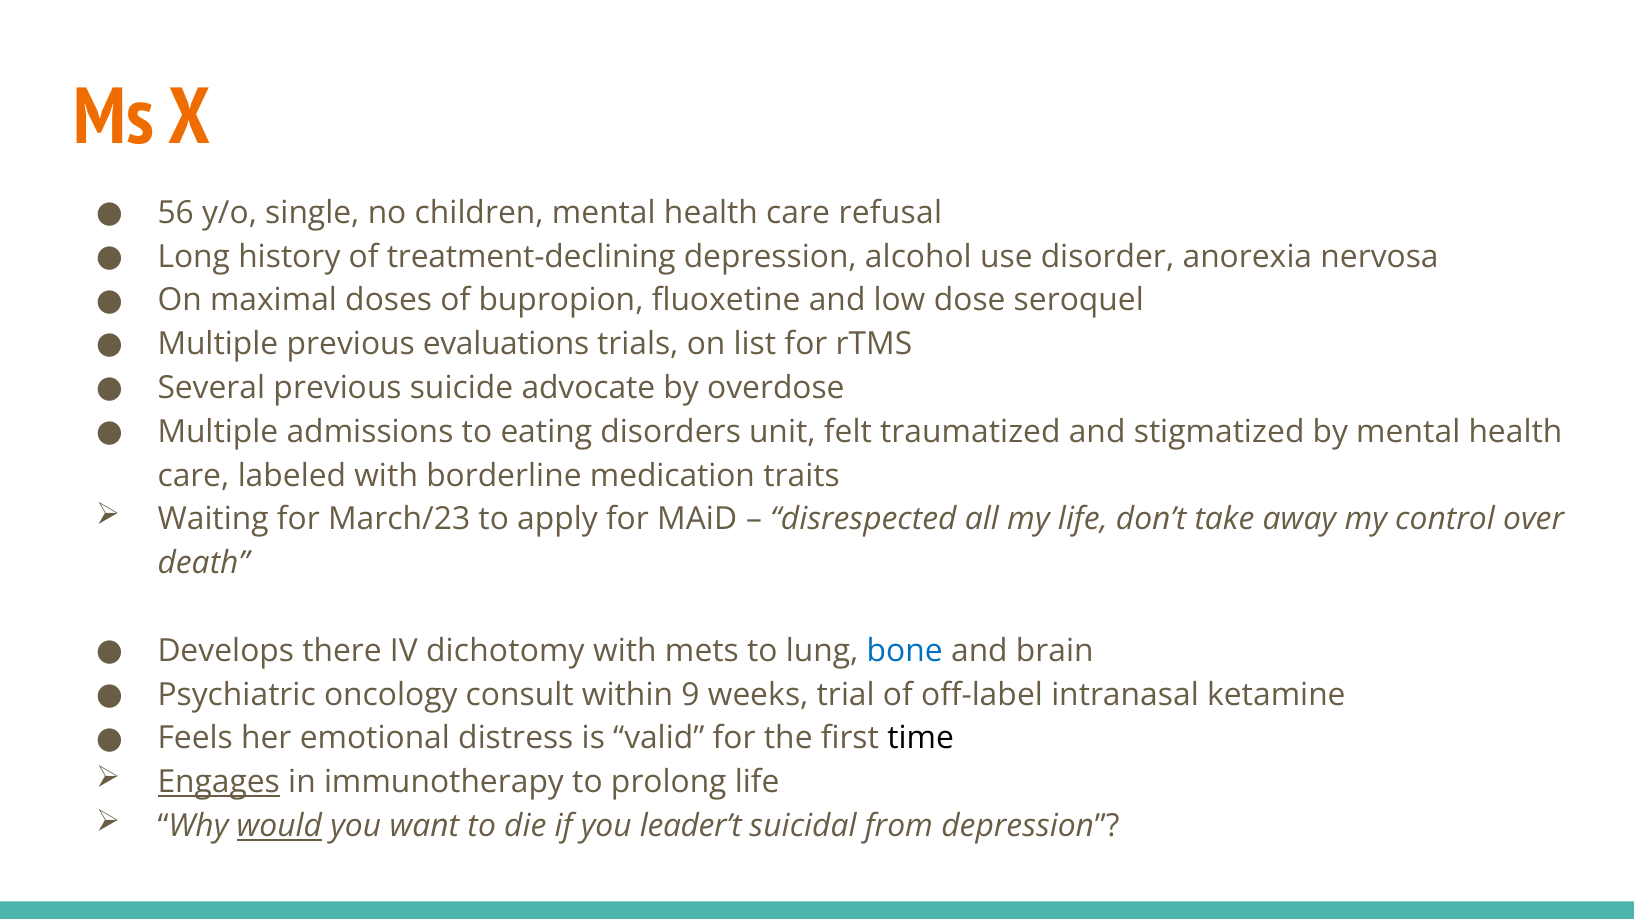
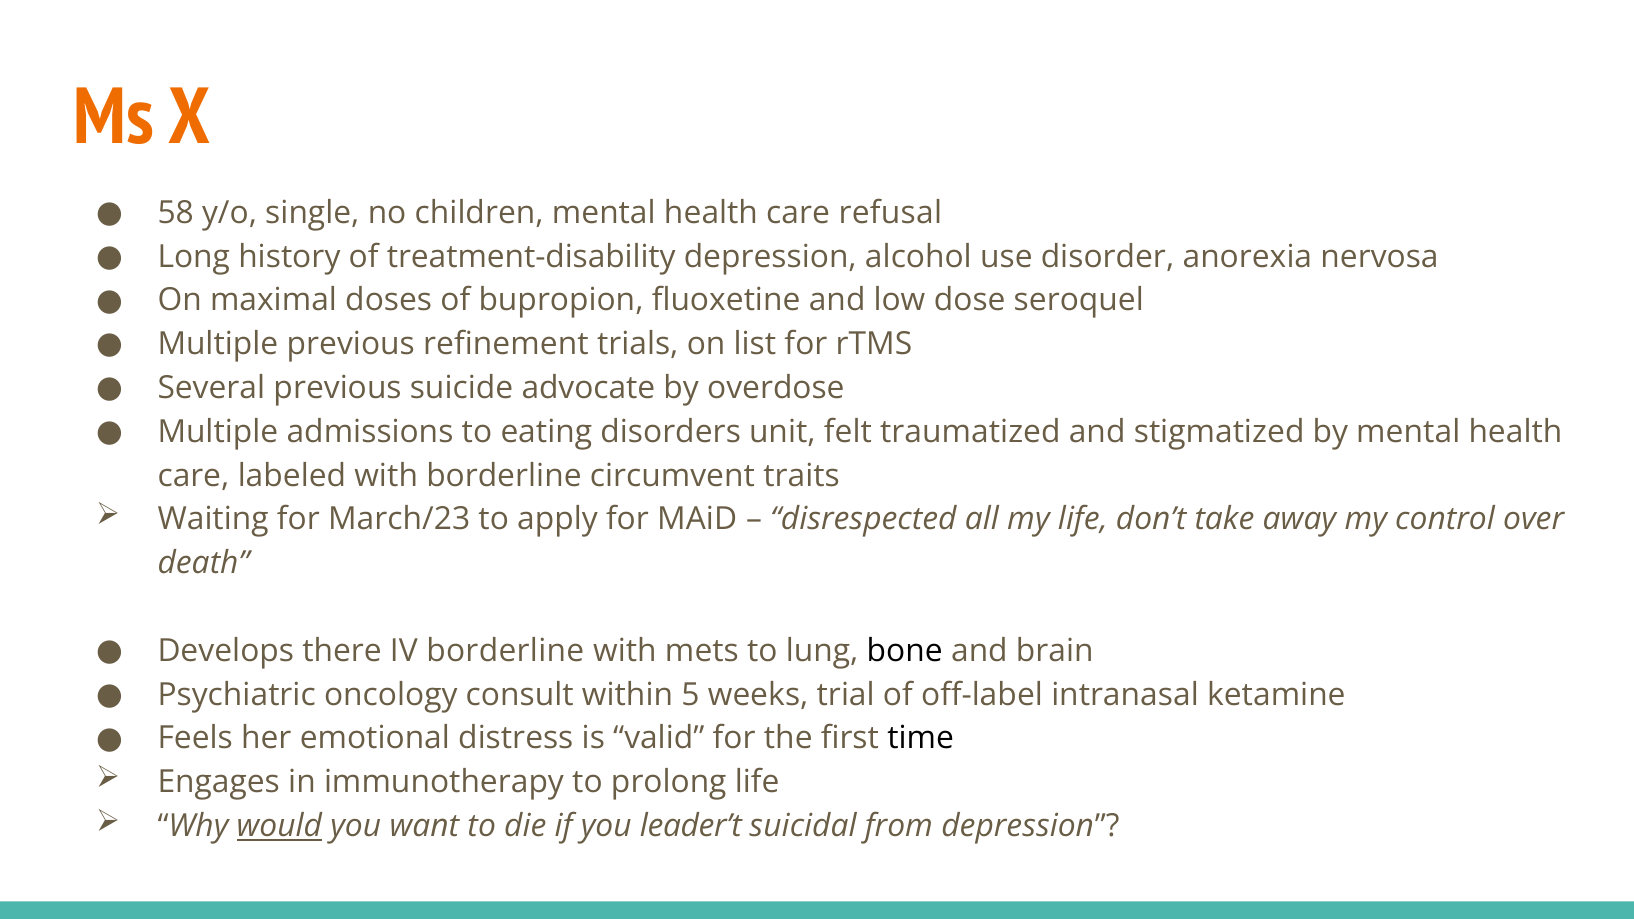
56: 56 -> 58
treatment-declining: treatment-declining -> treatment-disability
evaluations: evaluations -> refinement
medication: medication -> circumvent
IV dichotomy: dichotomy -> borderline
bone colour: blue -> black
9: 9 -> 5
Engages underline: present -> none
